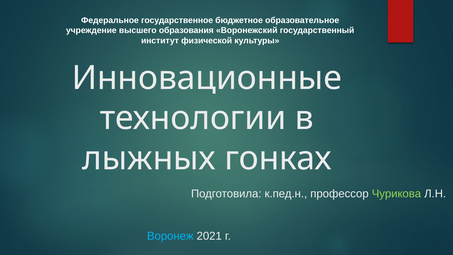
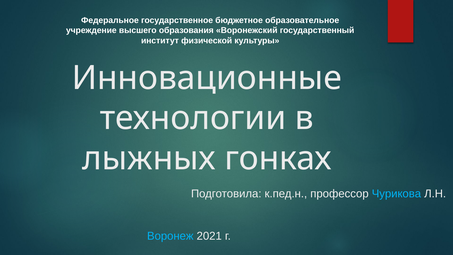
Чурикова colour: light green -> light blue
